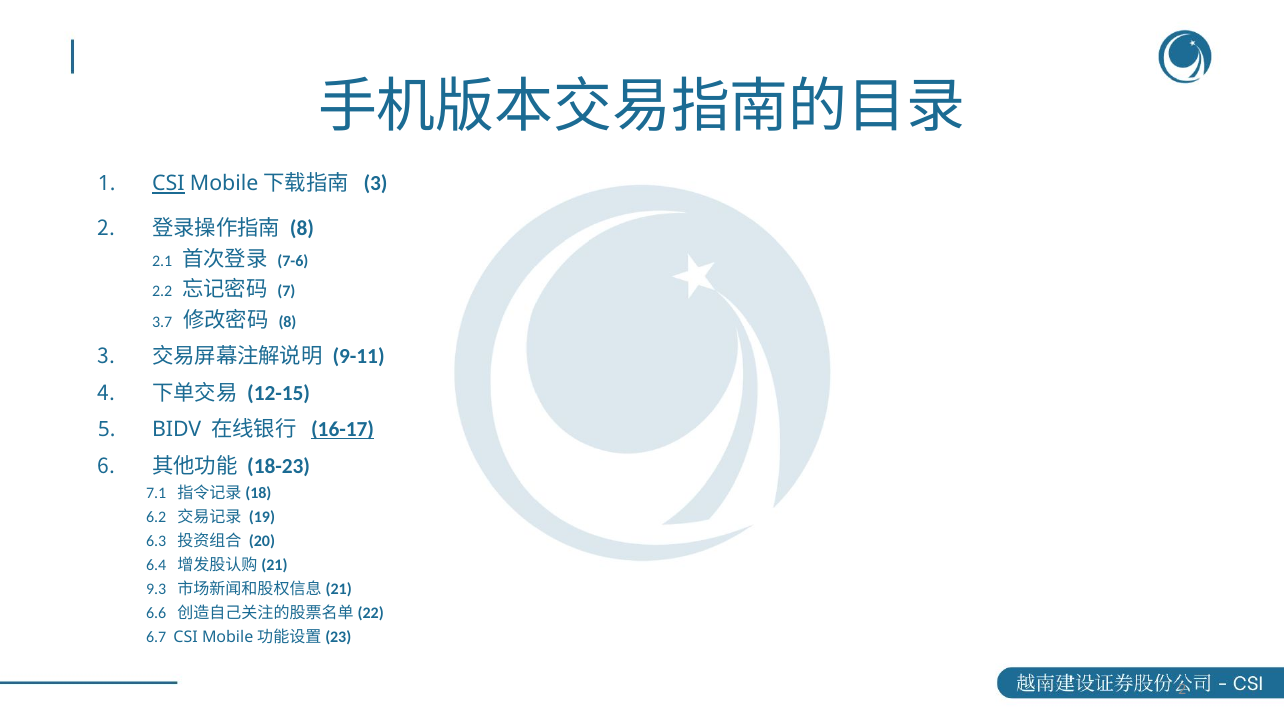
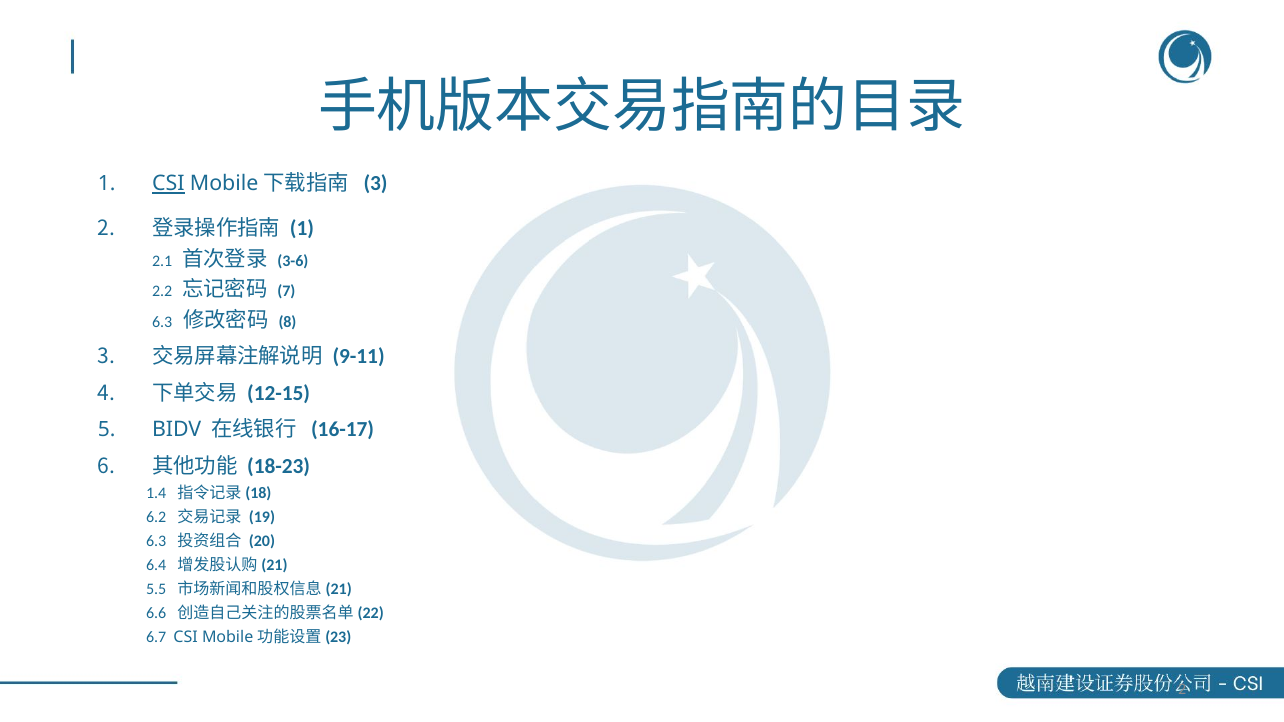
8 at (302, 228): 8 -> 1
7-6: 7-6 -> 3-6
3.7 at (162, 322): 3.7 -> 6.3
16-17 underline: present -> none
7.1: 7.1 -> 1.4
9.3: 9.3 -> 5.5
